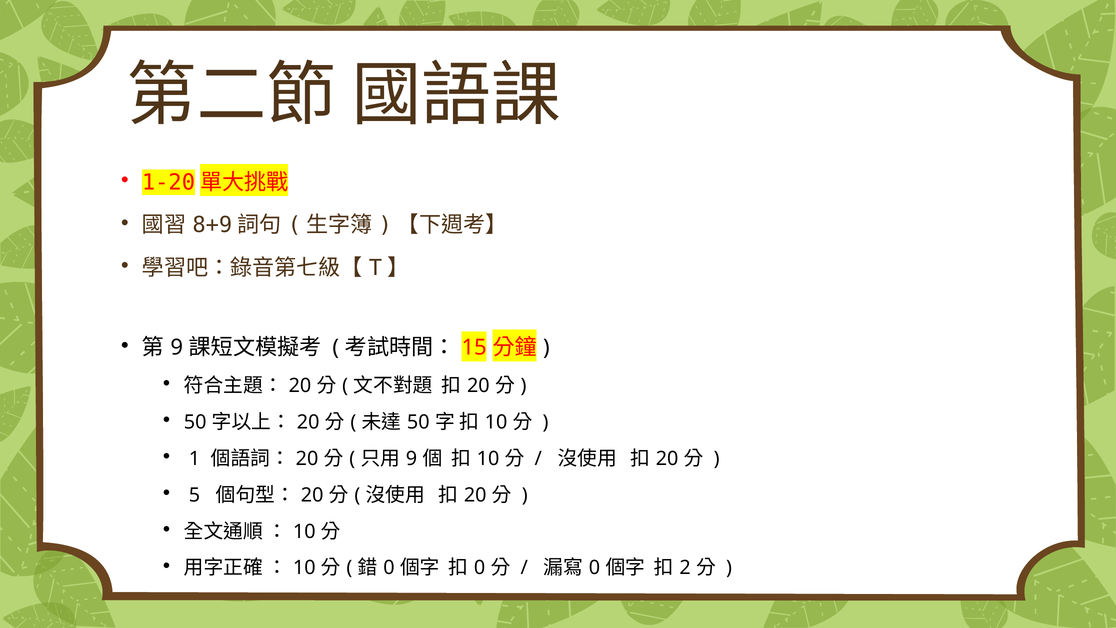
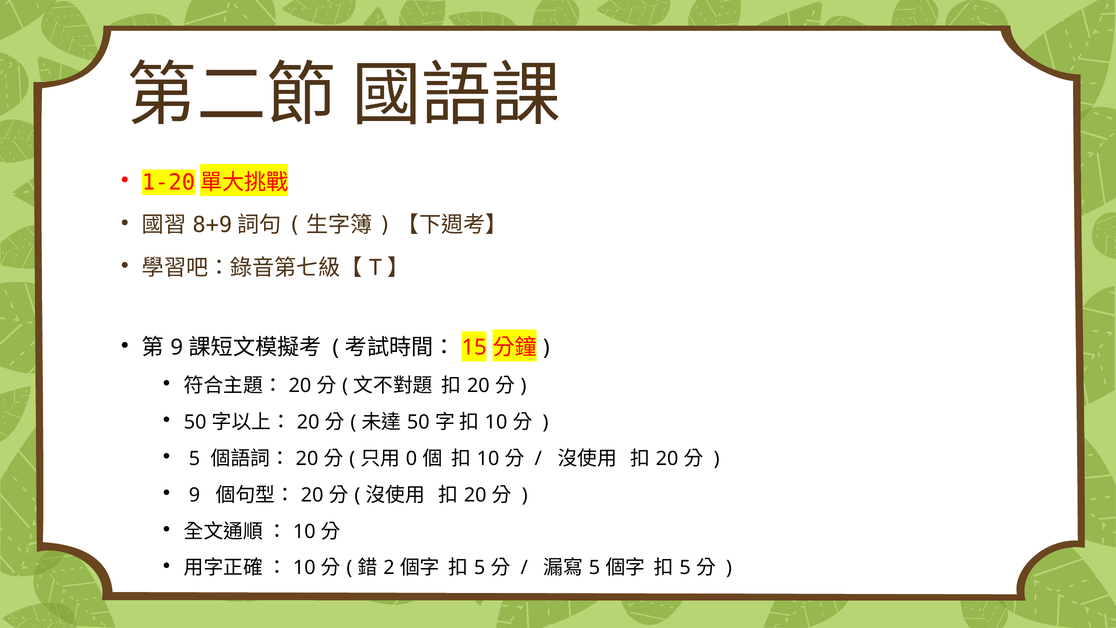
1 at (195, 458): 1 -> 5
9 at (412, 458): 9 -> 0
5 at (195, 495): 5 -> 9
0 at (389, 568): 0 -> 2
0 at (480, 568): 0 -> 5
0 at (594, 568): 0 -> 5
2 at (685, 568): 2 -> 5
